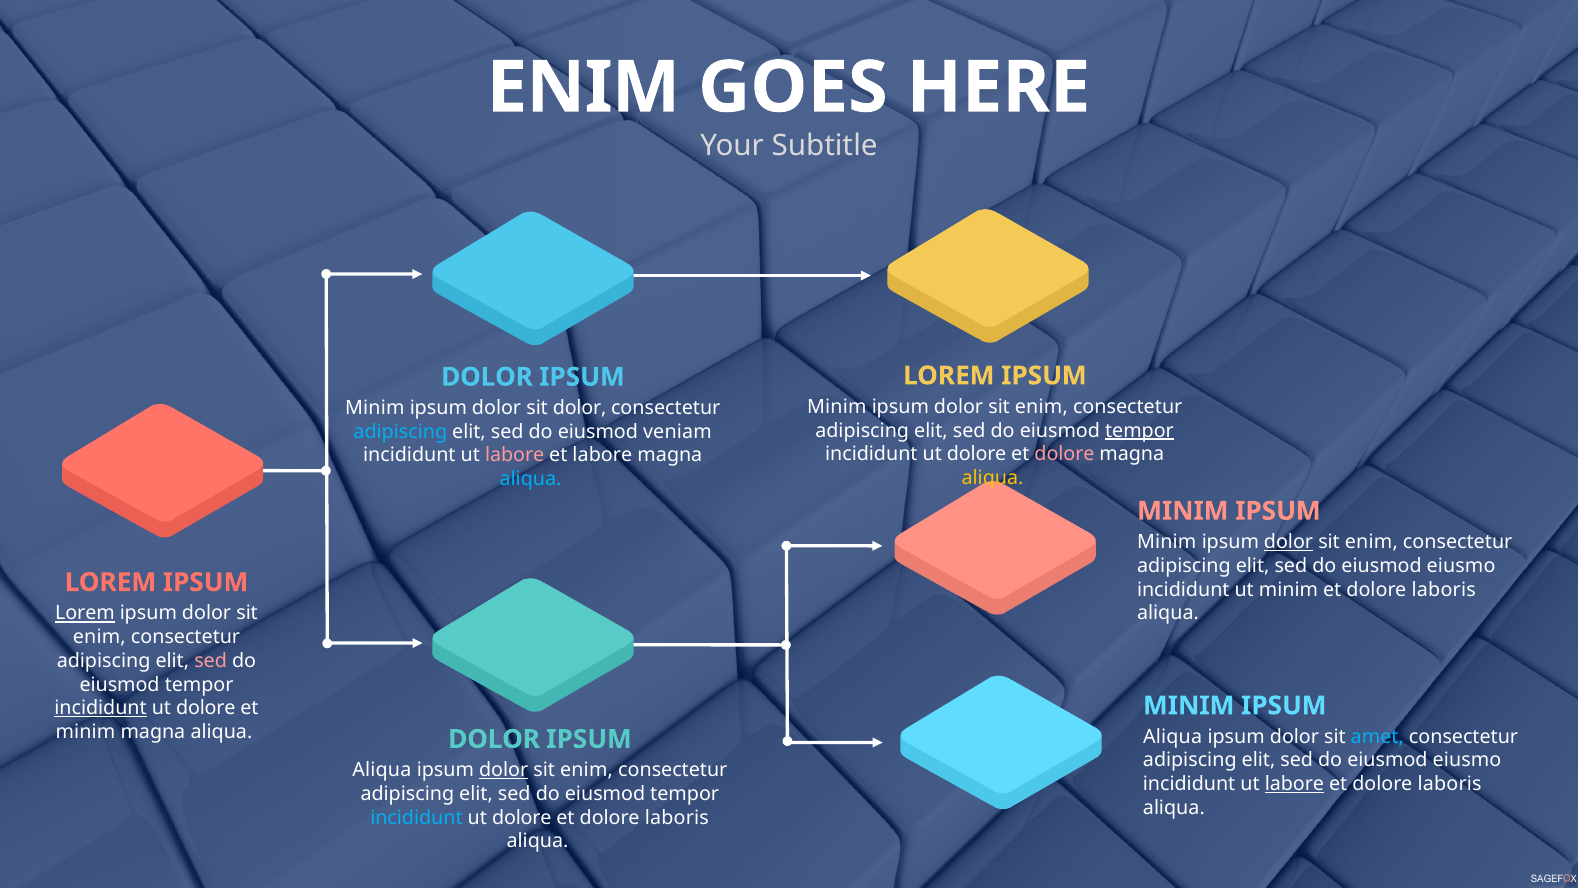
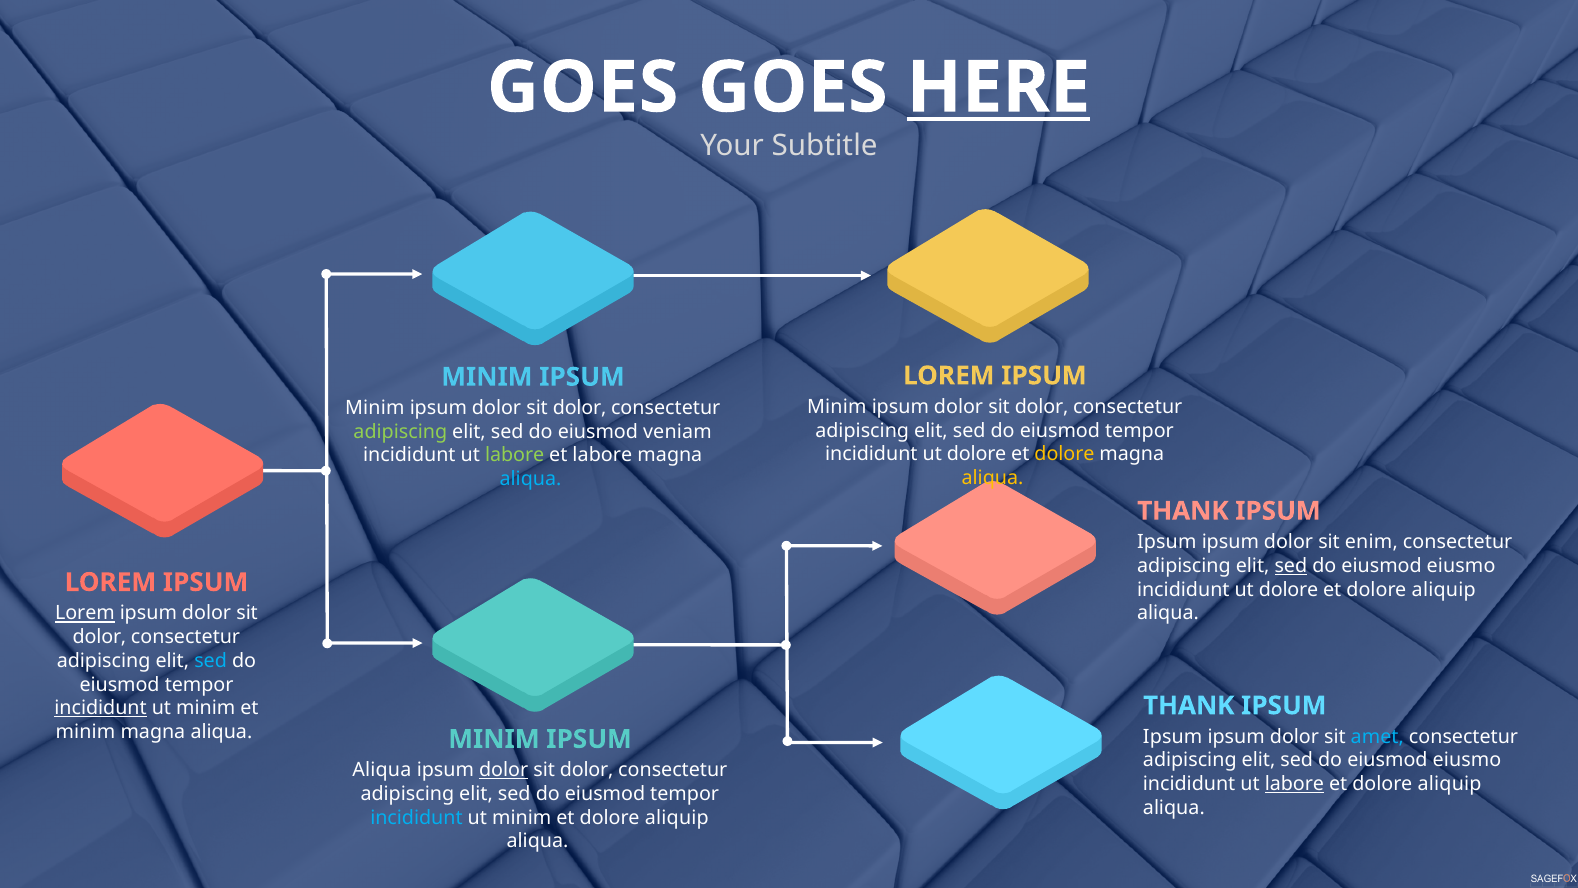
ENIM at (583, 88): ENIM -> GOES
HERE underline: none -> present
DOLOR at (487, 377): DOLOR -> MINIM
enim at (1041, 407): enim -> dolor
tempor at (1139, 430) underline: present -> none
adipiscing at (400, 432) colour: light blue -> light green
dolore at (1064, 454) colour: pink -> yellow
labore at (515, 455) colour: pink -> light green
MINIM at (1183, 511): MINIM -> THANK
Minim at (1167, 542): Minim -> Ipsum
dolor at (1289, 542) underline: present -> none
sed at (1291, 566) underline: none -> present
minim at (1289, 589): minim -> dolore
laboris at (1444, 589): laboris -> aliquip
enim at (99, 637): enim -> dolor
sed at (211, 661) colour: pink -> light blue
MINIM at (1189, 705): MINIM -> THANK
dolore at (206, 708): dolore -> minim
Aliqua at (1173, 736): Aliqua -> Ipsum
DOLOR at (494, 739): DOLOR -> MINIM
enim at (586, 770): enim -> dolor
laboris at (1450, 784): laboris -> aliquip
dolore at (522, 817): dolore -> minim
laboris at (677, 817): laboris -> aliquip
